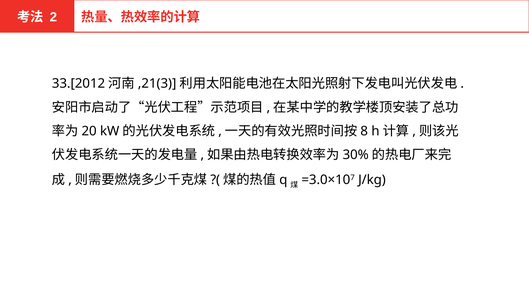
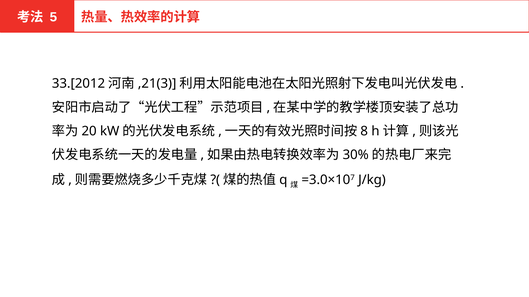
2: 2 -> 5
